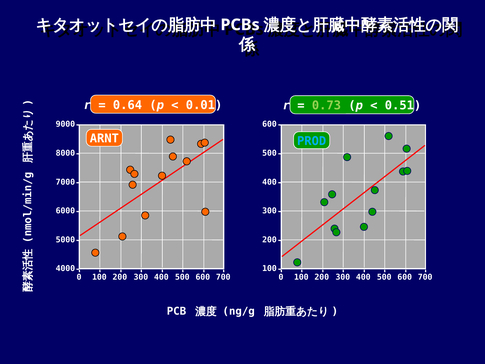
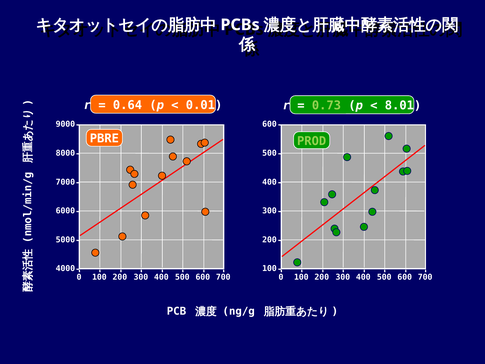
0.51: 0.51 -> 8.01
ARNT: ARNT -> PBRE
PROD colour: light blue -> light green
